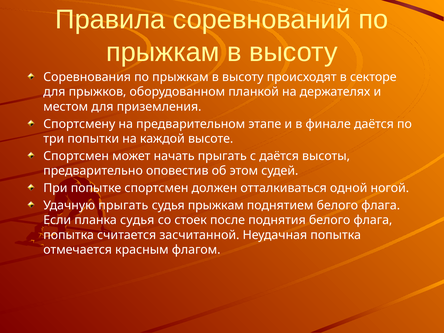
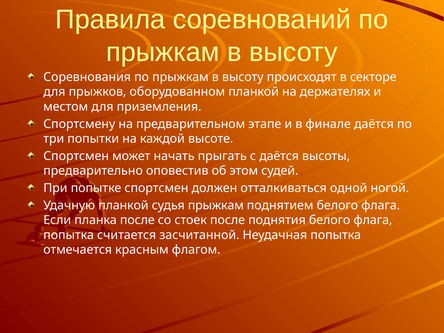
Удачную прыгать: прыгать -> планкой
планка судья: судья -> после
